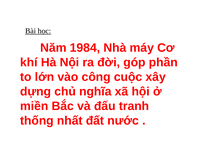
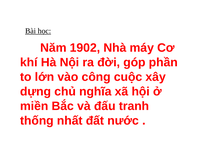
1984: 1984 -> 1902
